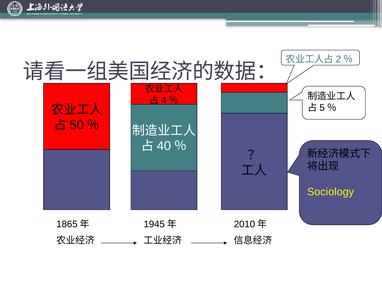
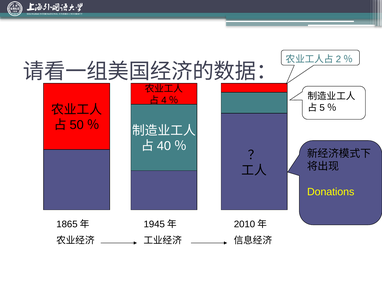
Sociology: Sociology -> Donations
